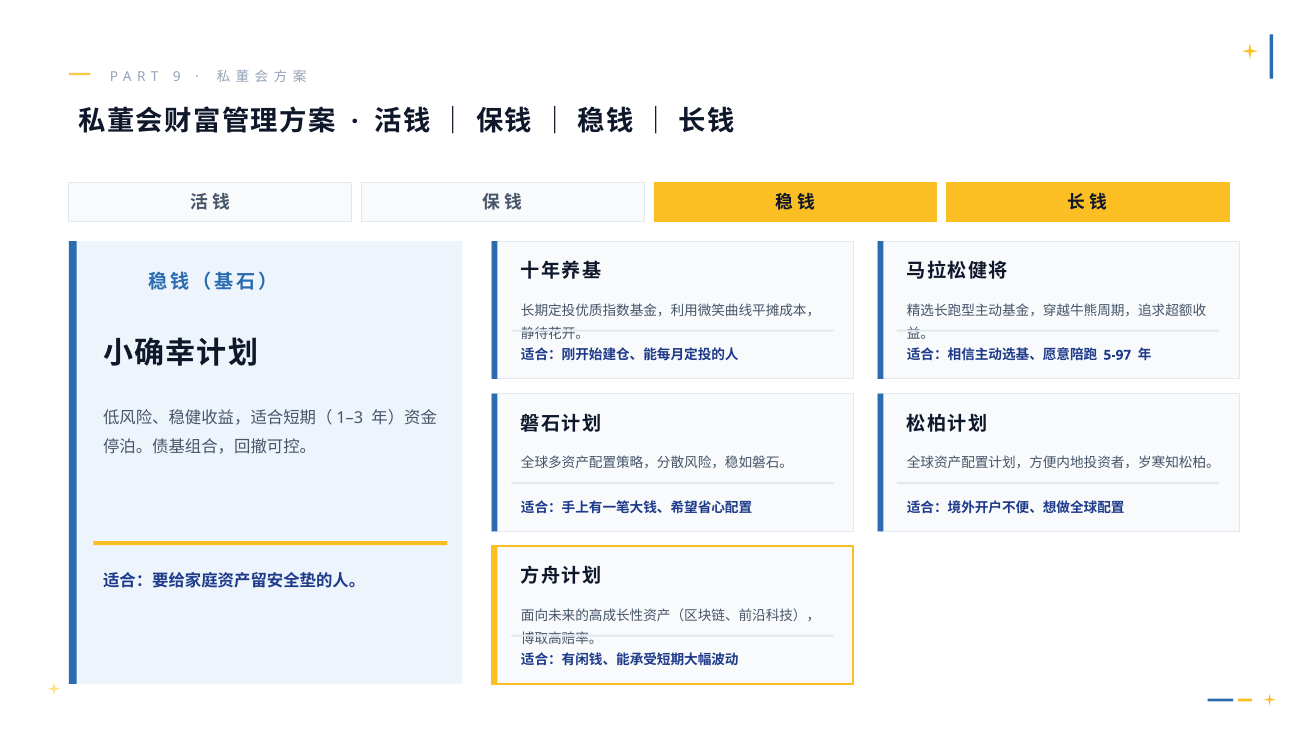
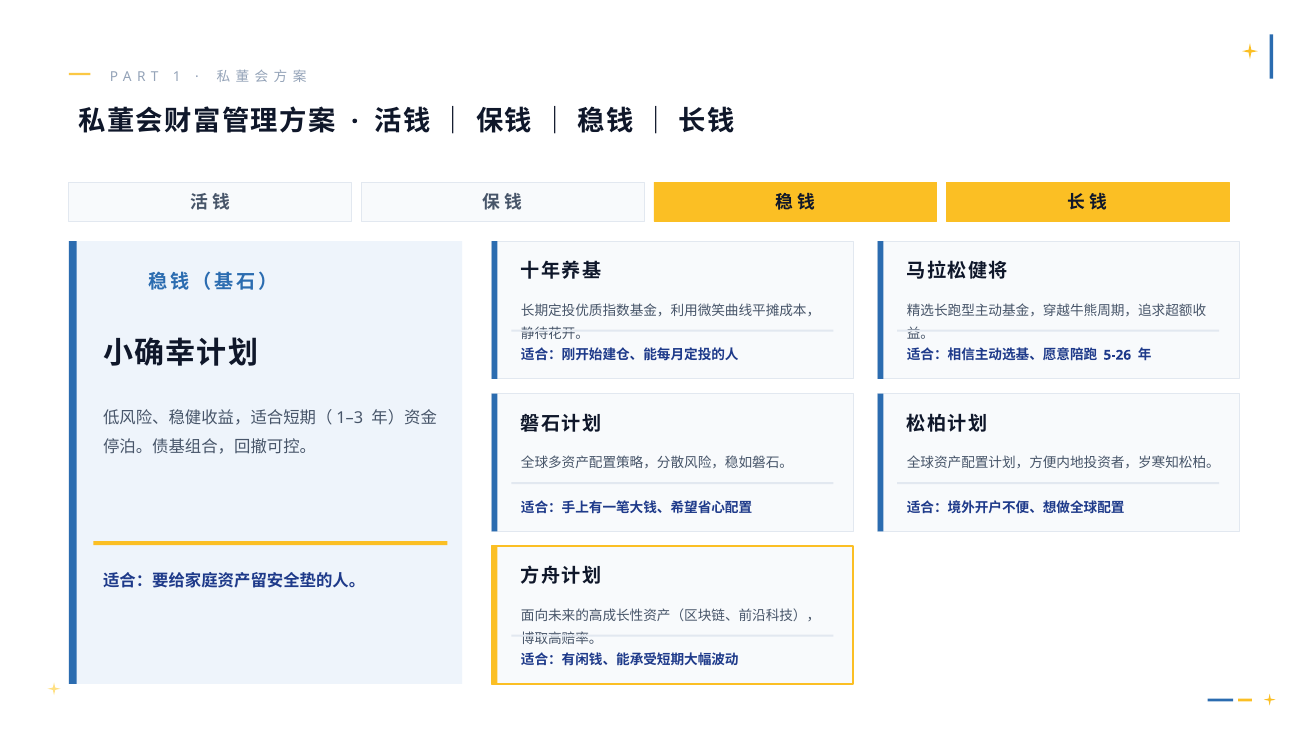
9: 9 -> 1
5-97: 5-97 -> 5-26
